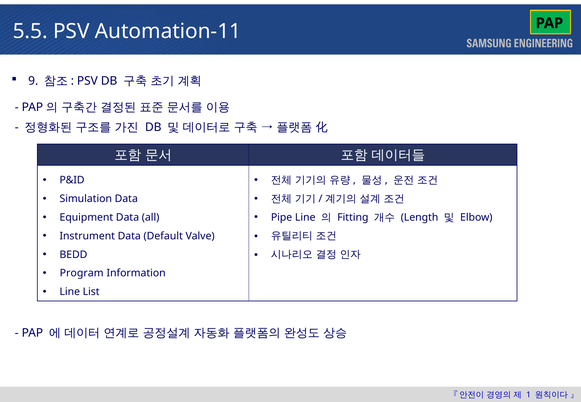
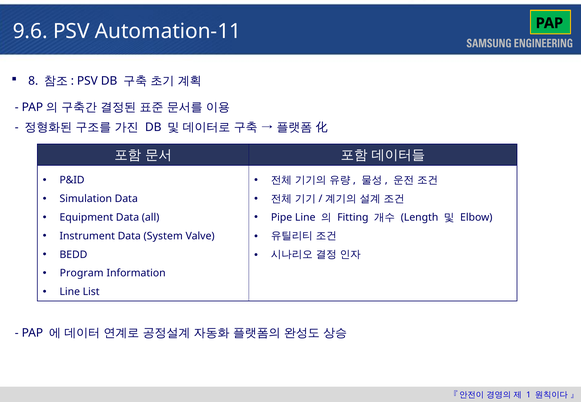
5.5: 5.5 -> 9.6
9: 9 -> 8
Default: Default -> System
